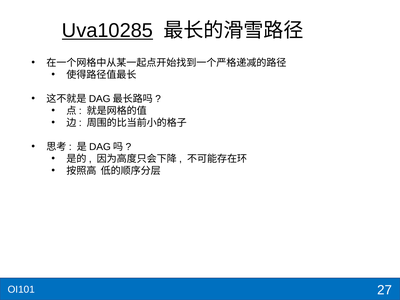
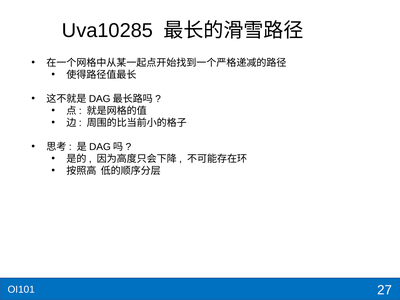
Uva10285 underline: present -> none
